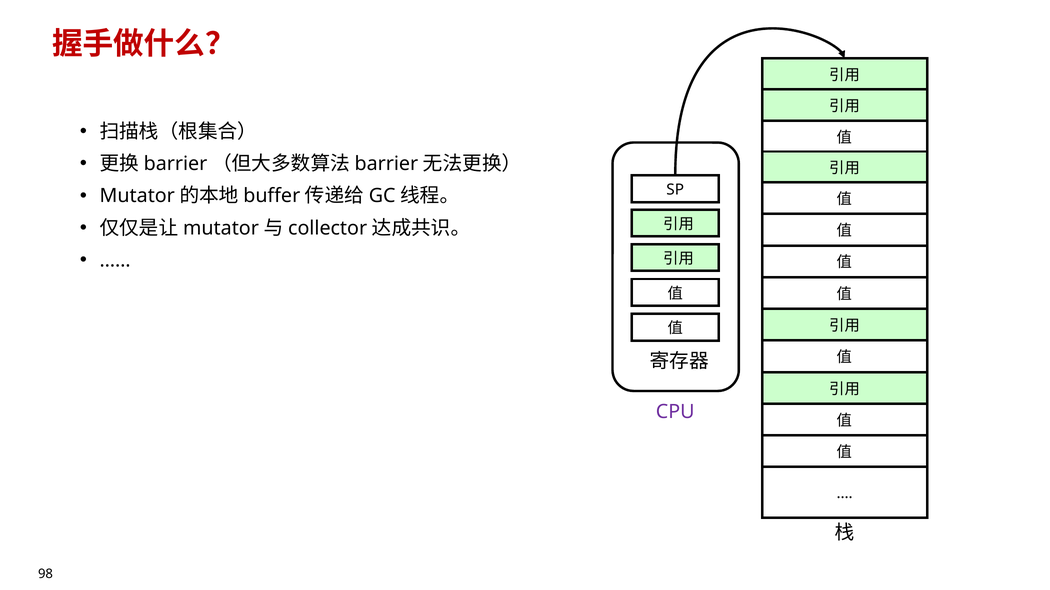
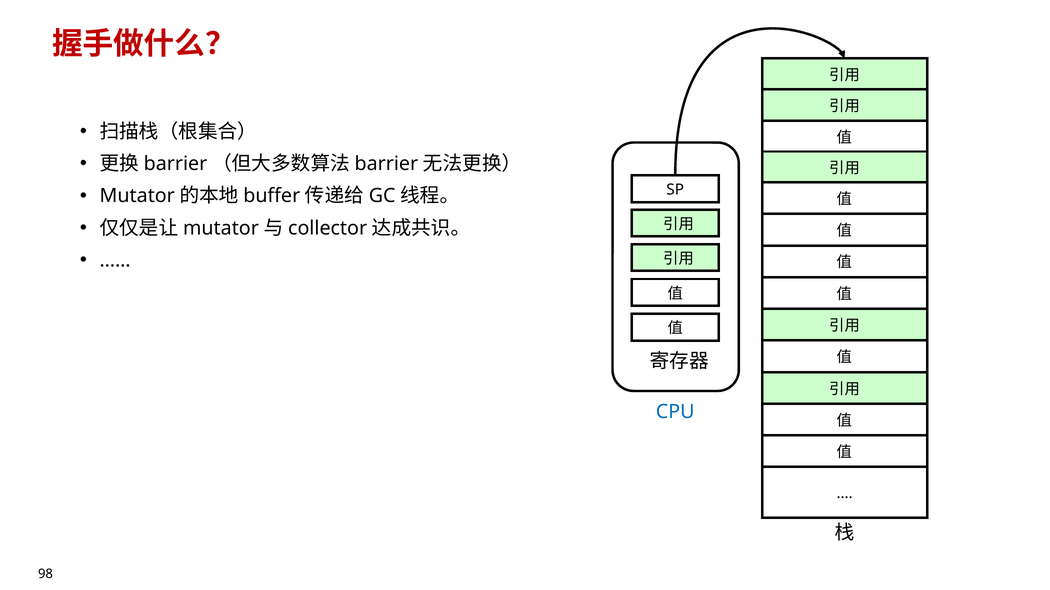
CPU colour: purple -> blue
